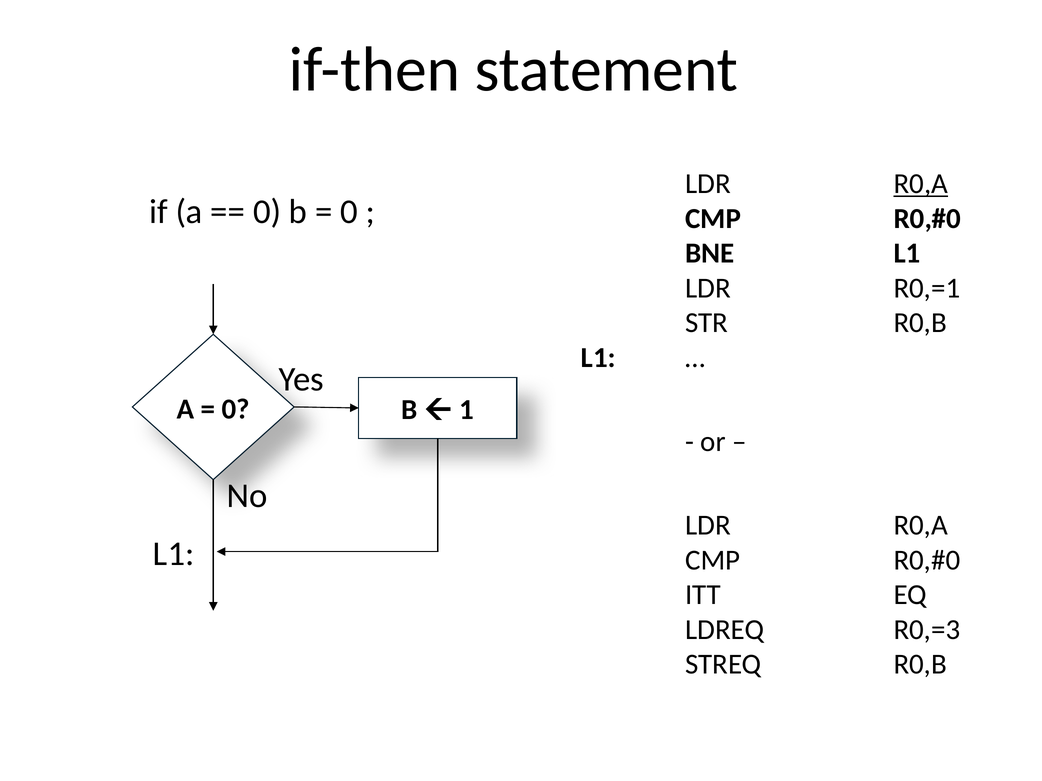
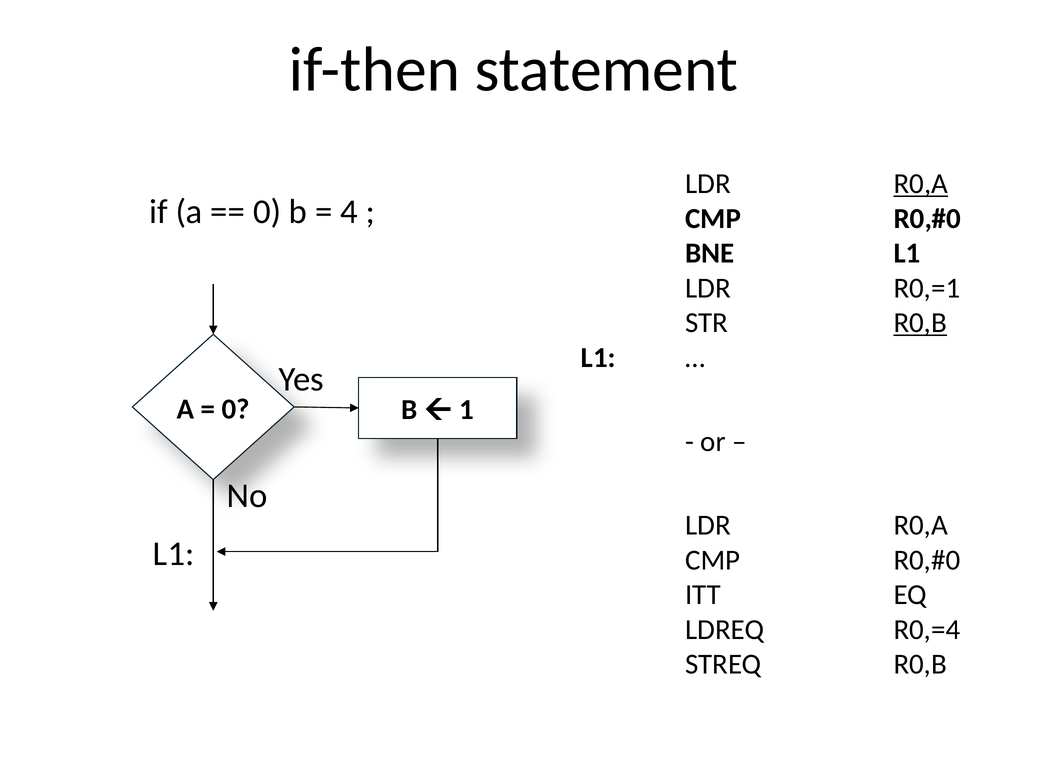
0 at (349, 212): 0 -> 4
R0,B at (920, 323) underline: none -> present
R0,=3: R0,=3 -> R0,=4
